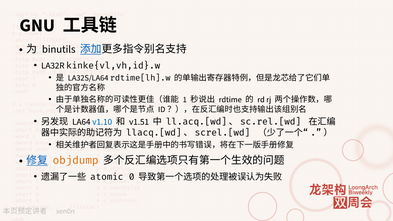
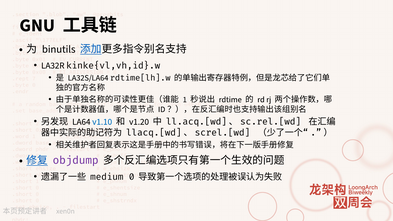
v1.51: v1.51 -> v1.20
objdump colour: orange -> purple
atomic: atomic -> medium
